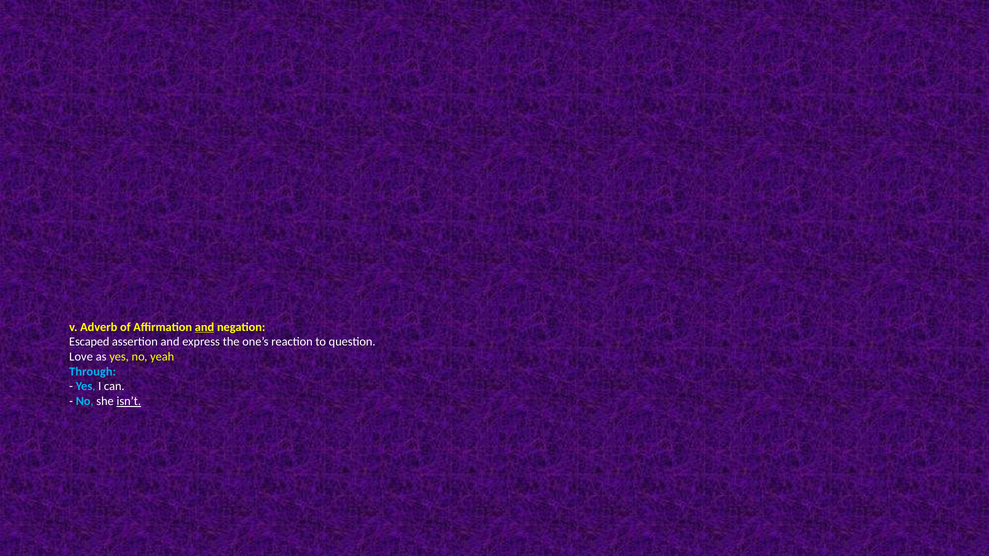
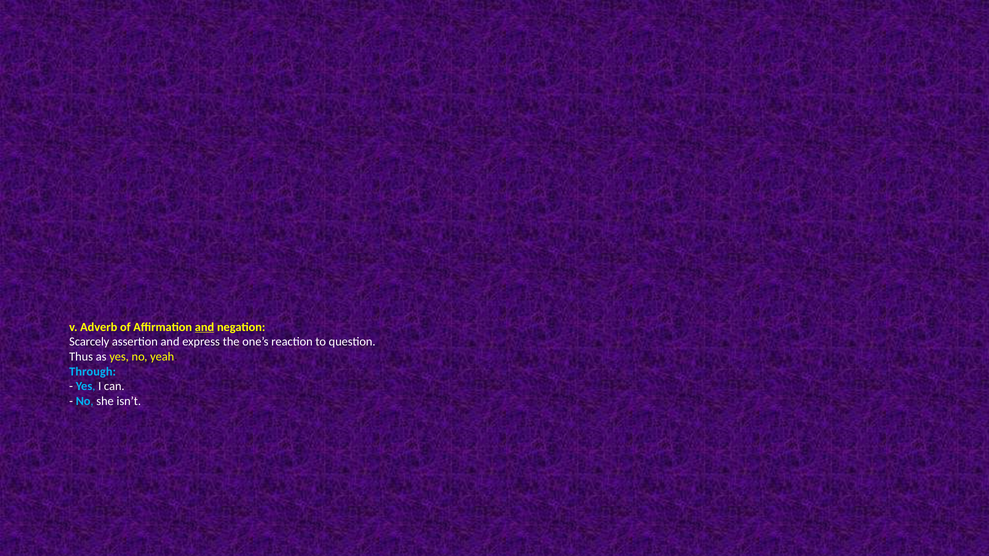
Escaped: Escaped -> Scarcely
Love: Love -> Thus
isn’t underline: present -> none
